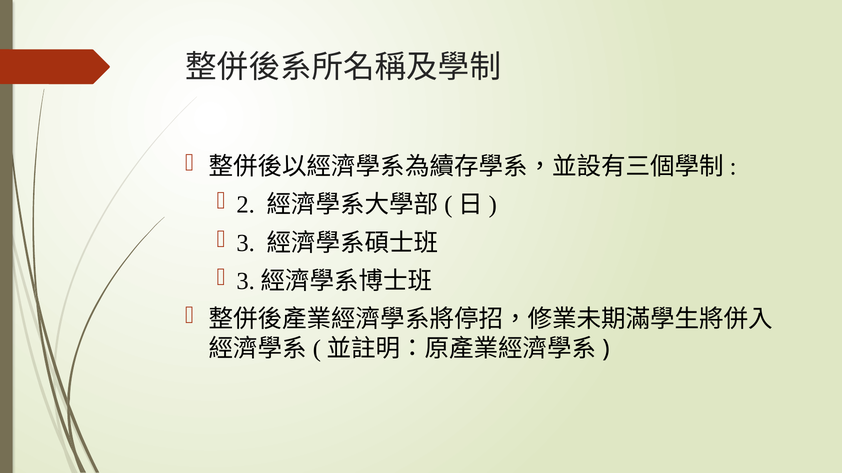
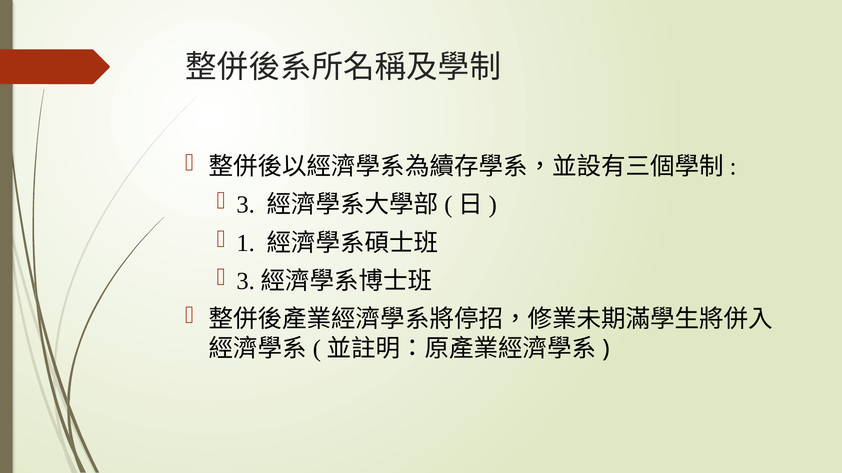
2 at (246, 205): 2 -> 3
3 at (246, 243): 3 -> 1
